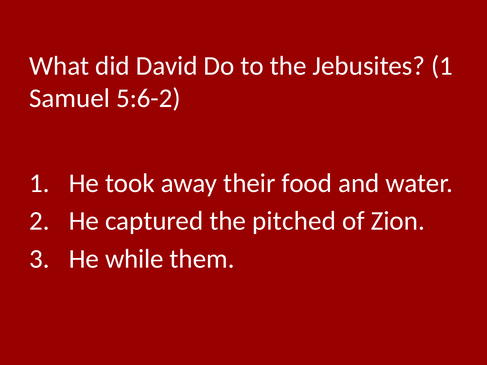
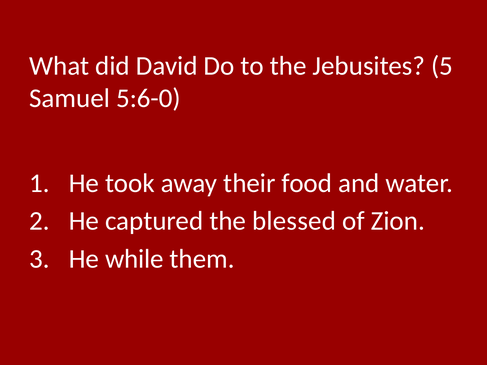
Jebusites 1: 1 -> 5
5:6-2: 5:6-2 -> 5:6-0
pitched: pitched -> blessed
